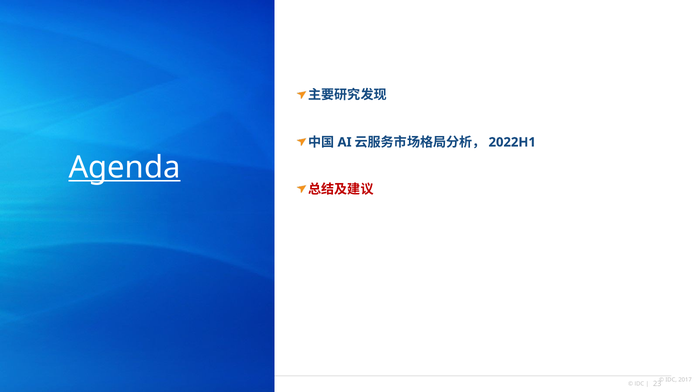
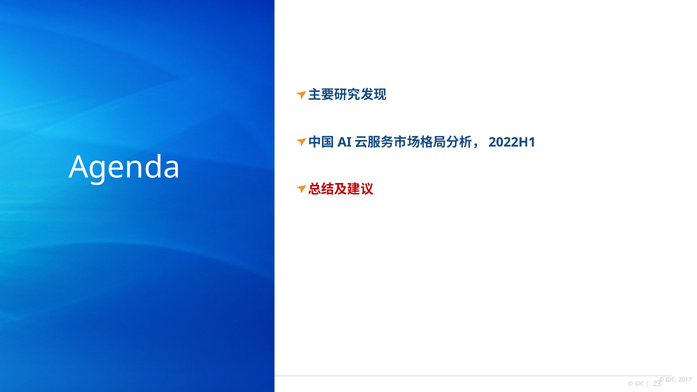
Agenda underline: present -> none
